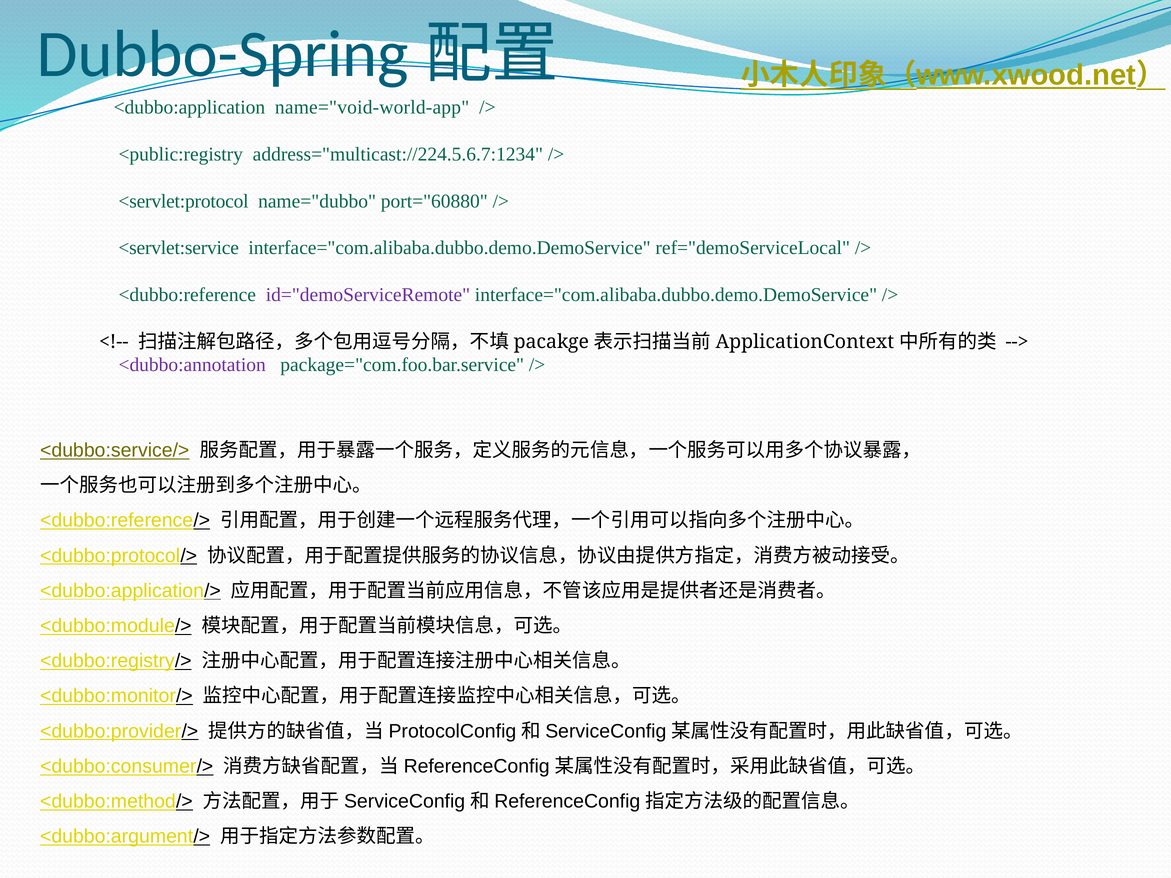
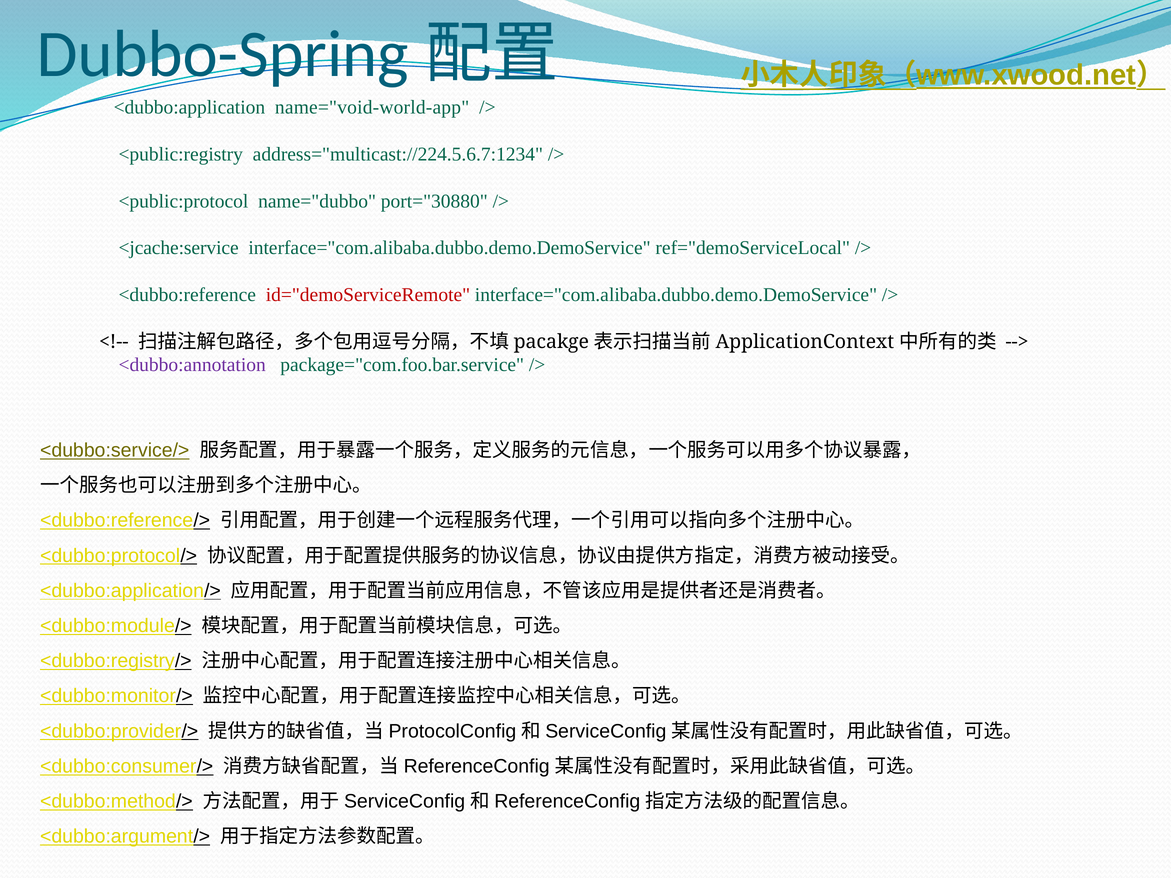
<servlet:protocol: <servlet:protocol -> <public:protocol
port="60880: port="60880 -> port="30880
<servlet:service: <servlet:service -> <jcache:service
id="demoServiceRemote colour: purple -> red
